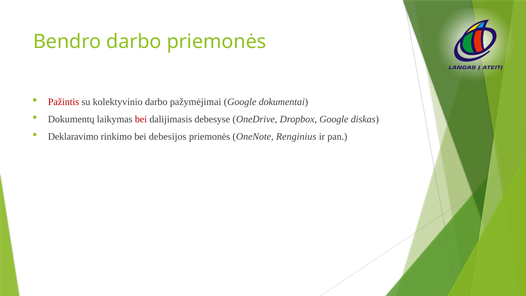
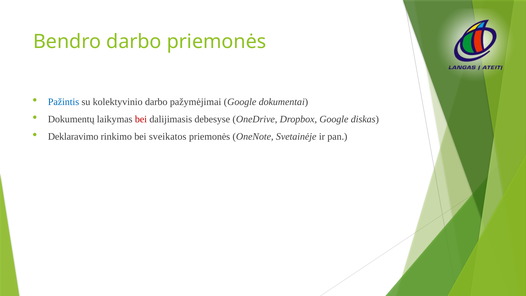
Pažintis colour: red -> blue
debesijos: debesijos -> sveikatos
Renginius: Renginius -> Svetainėje
